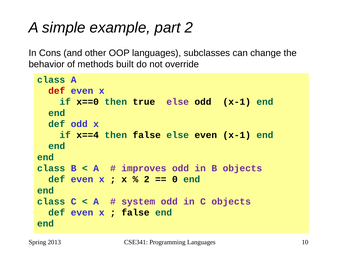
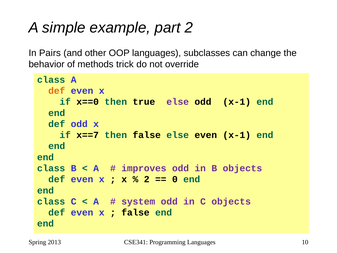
Cons: Cons -> Pairs
built: built -> trick
def at (57, 91) colour: red -> orange
x==4: x==4 -> x==7
